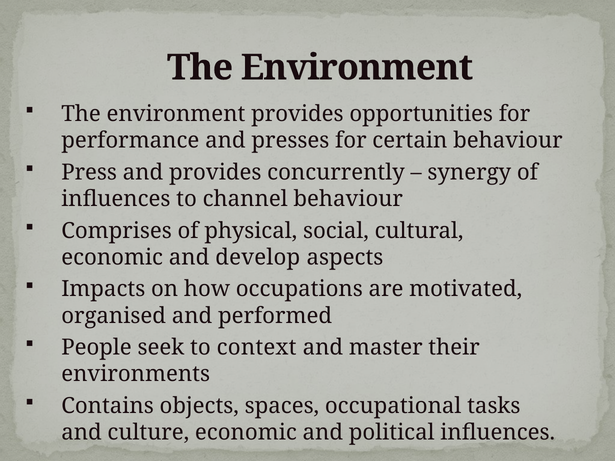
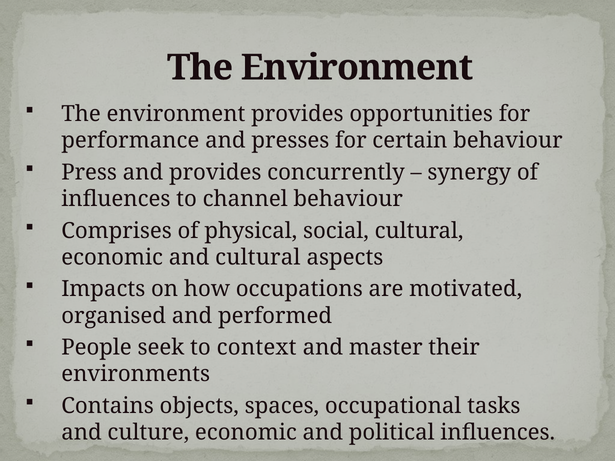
and develop: develop -> cultural
